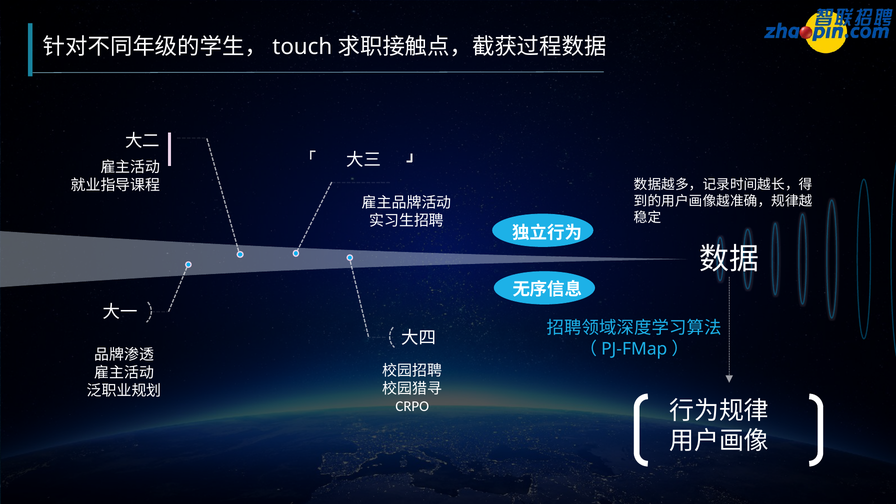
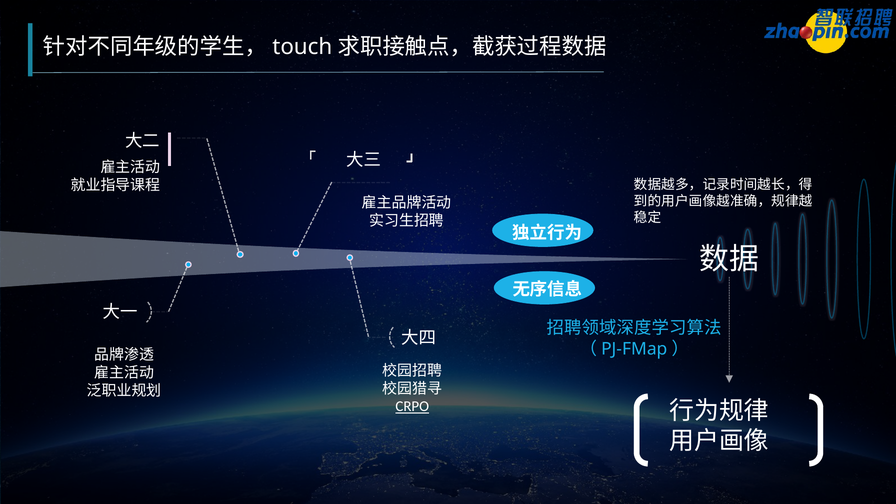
CRPO underline: none -> present
